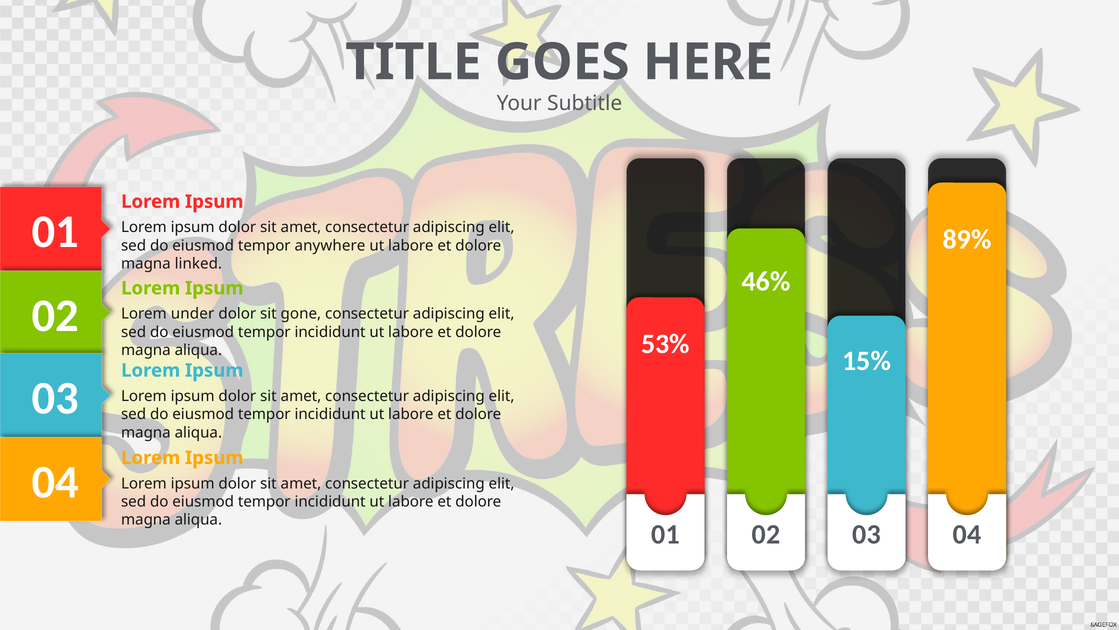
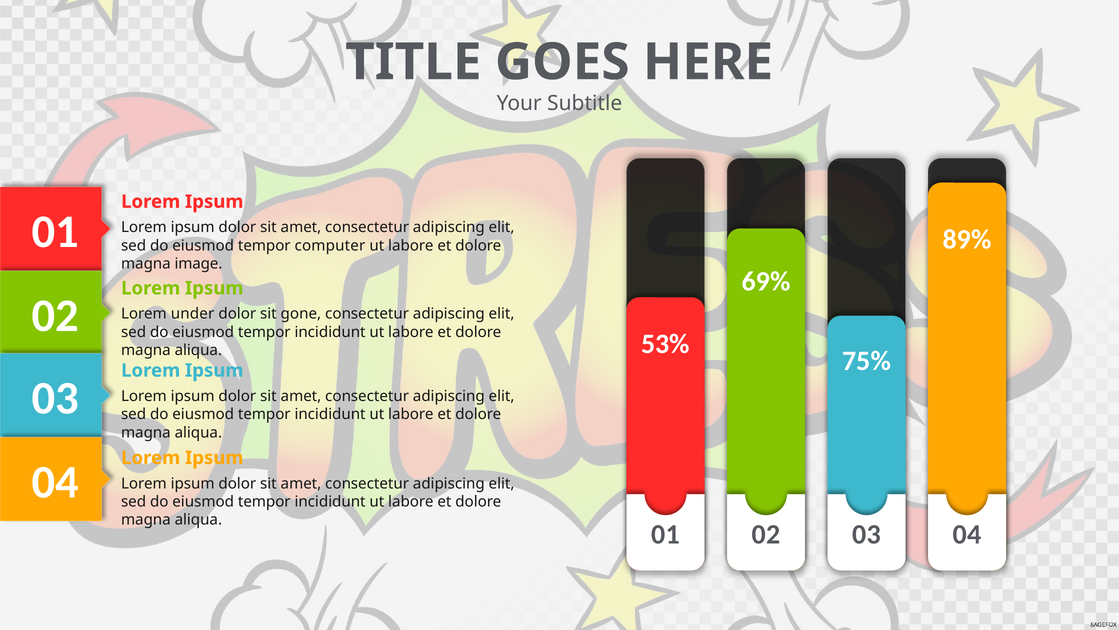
anywhere: anywhere -> computer
linked: linked -> image
46%: 46% -> 69%
15%: 15% -> 75%
